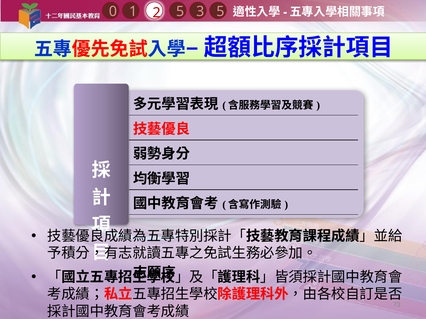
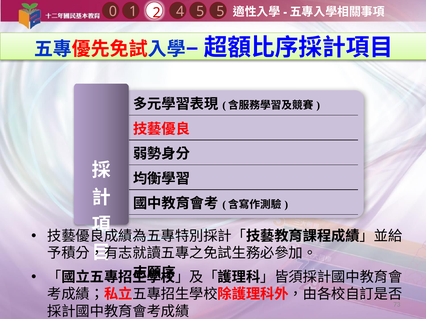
1 3: 3 -> 5
2 5: 5 -> 4
